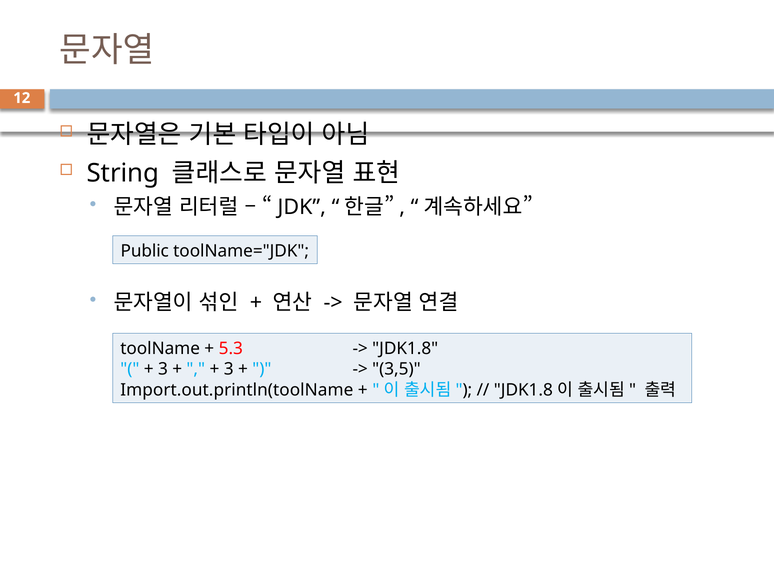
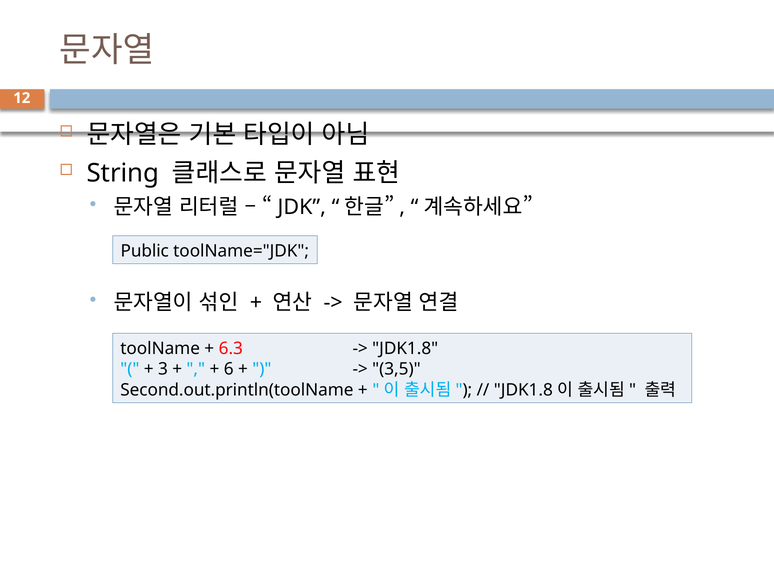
5.3: 5.3 -> 6.3
3 at (229, 369): 3 -> 6
Import.out.println(toolName: Import.out.println(toolName -> Second.out.println(toolName
